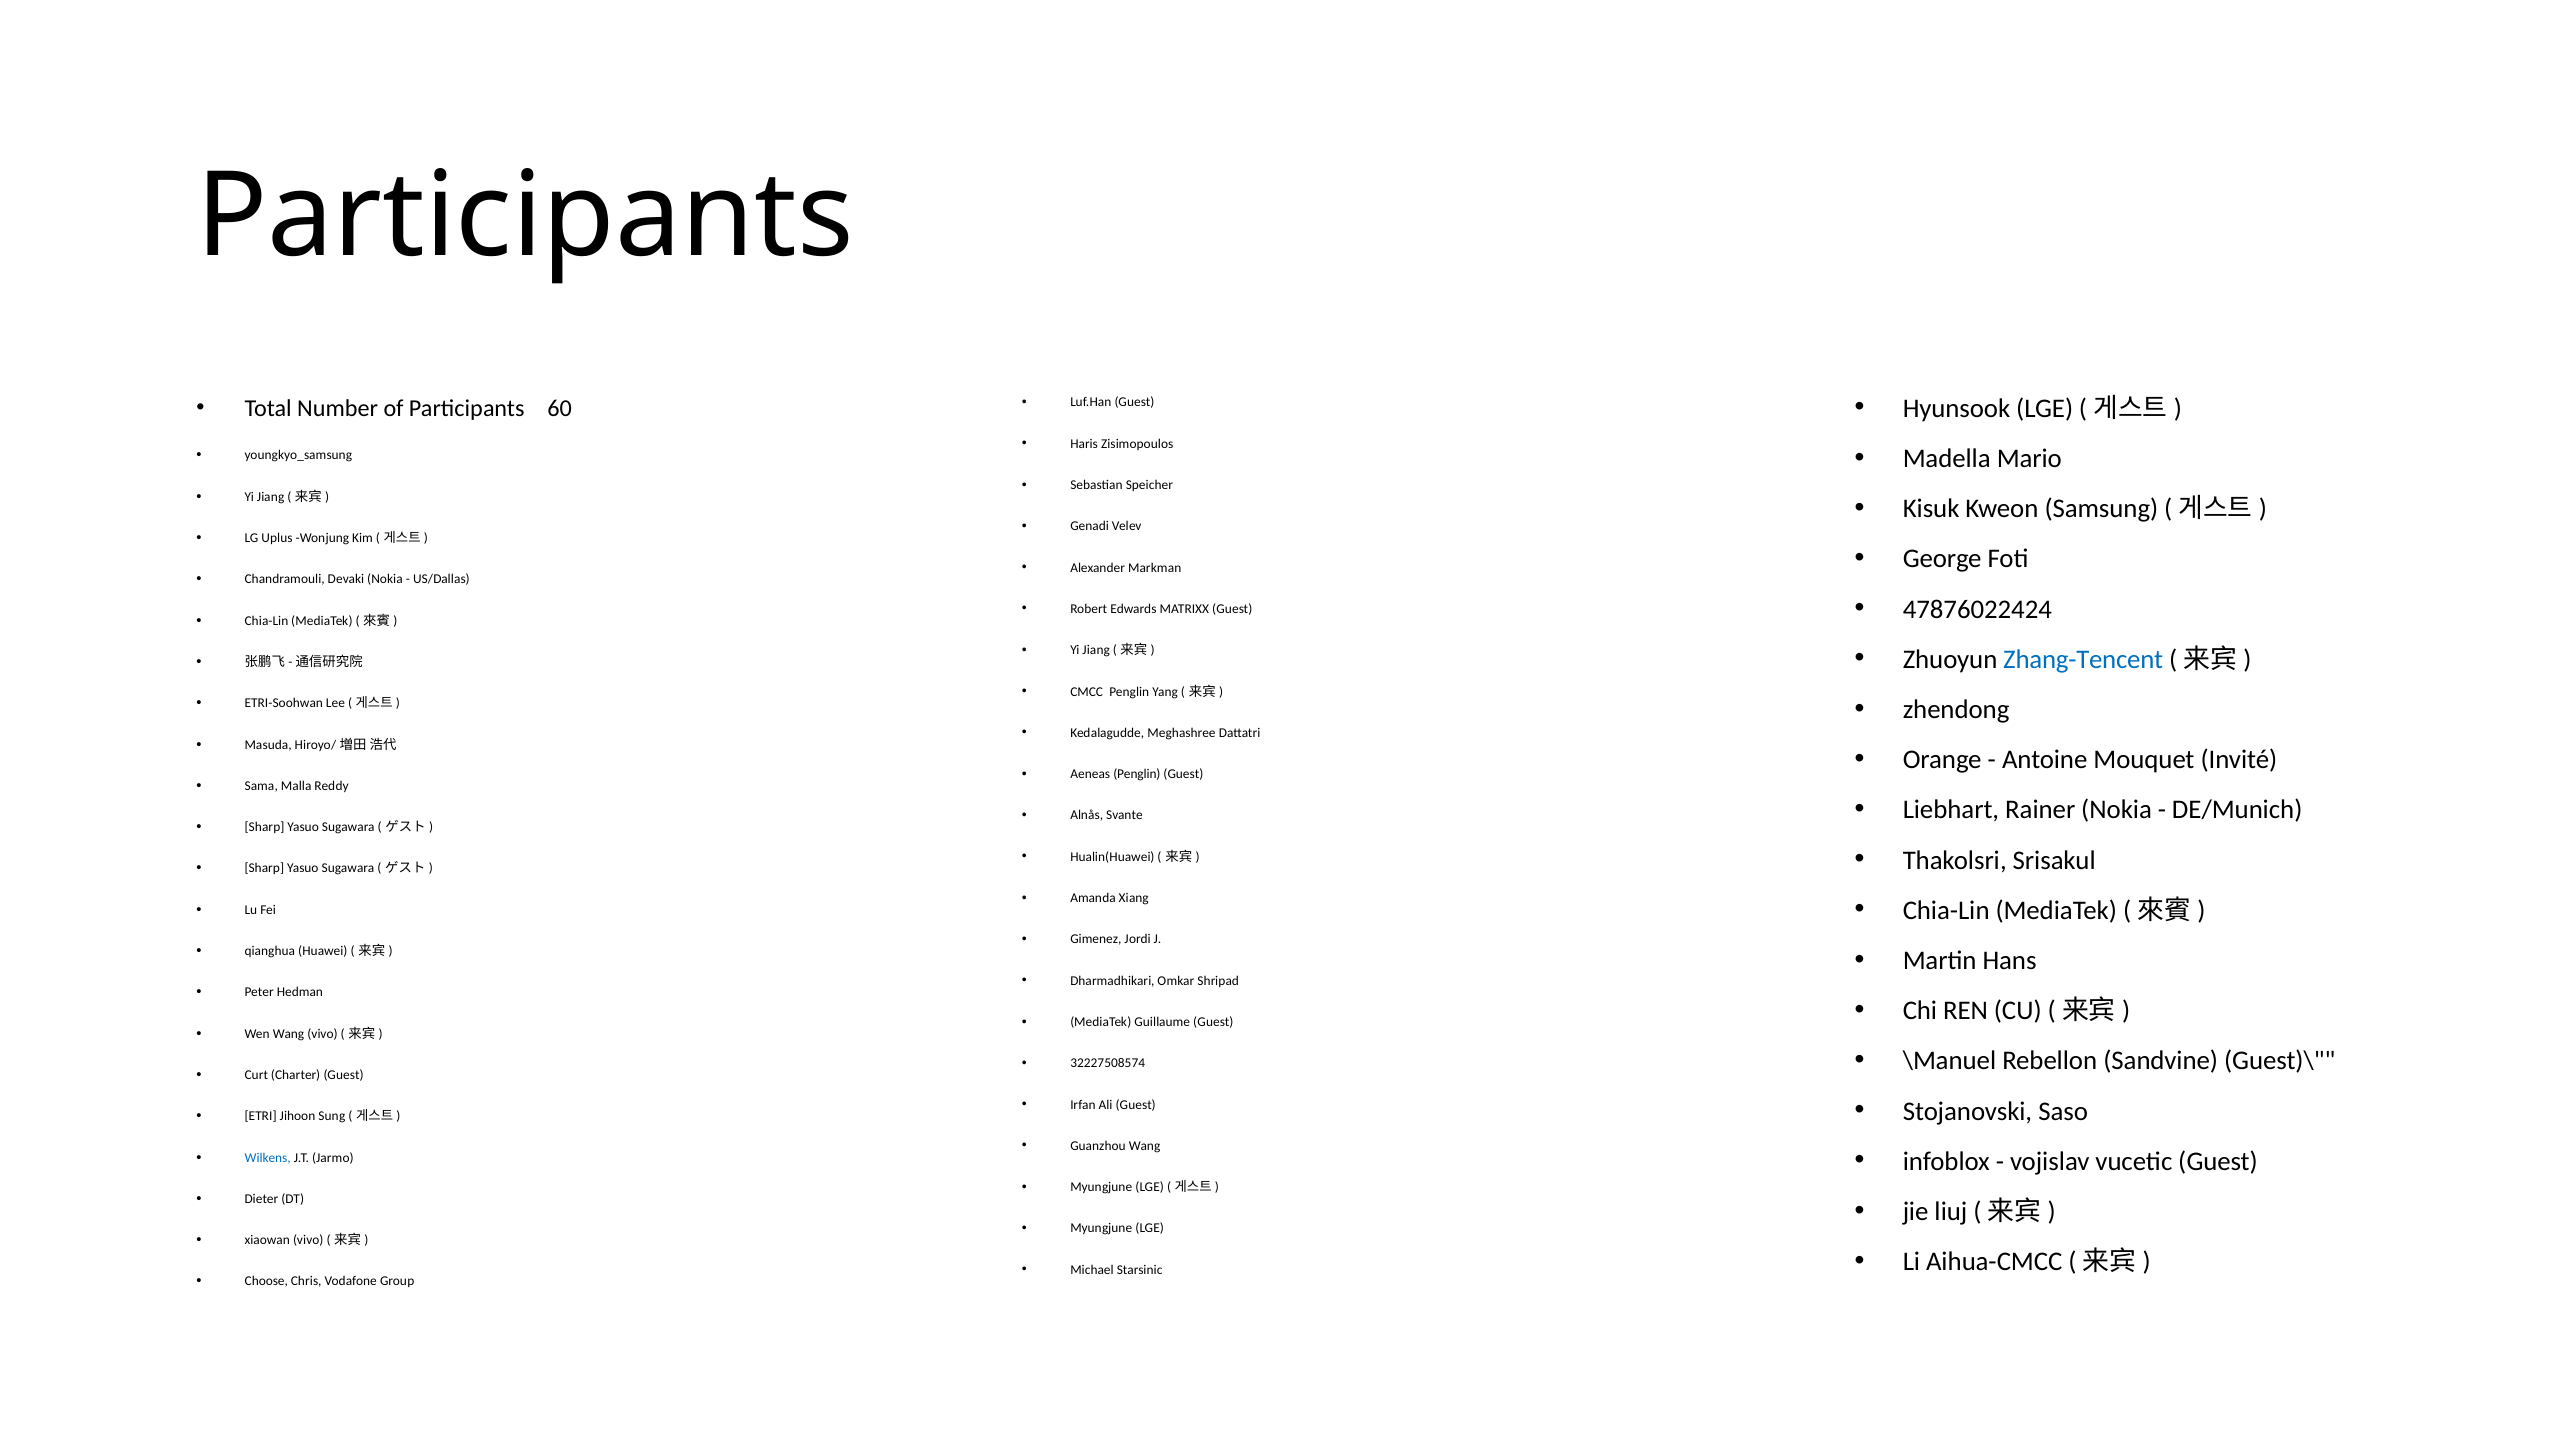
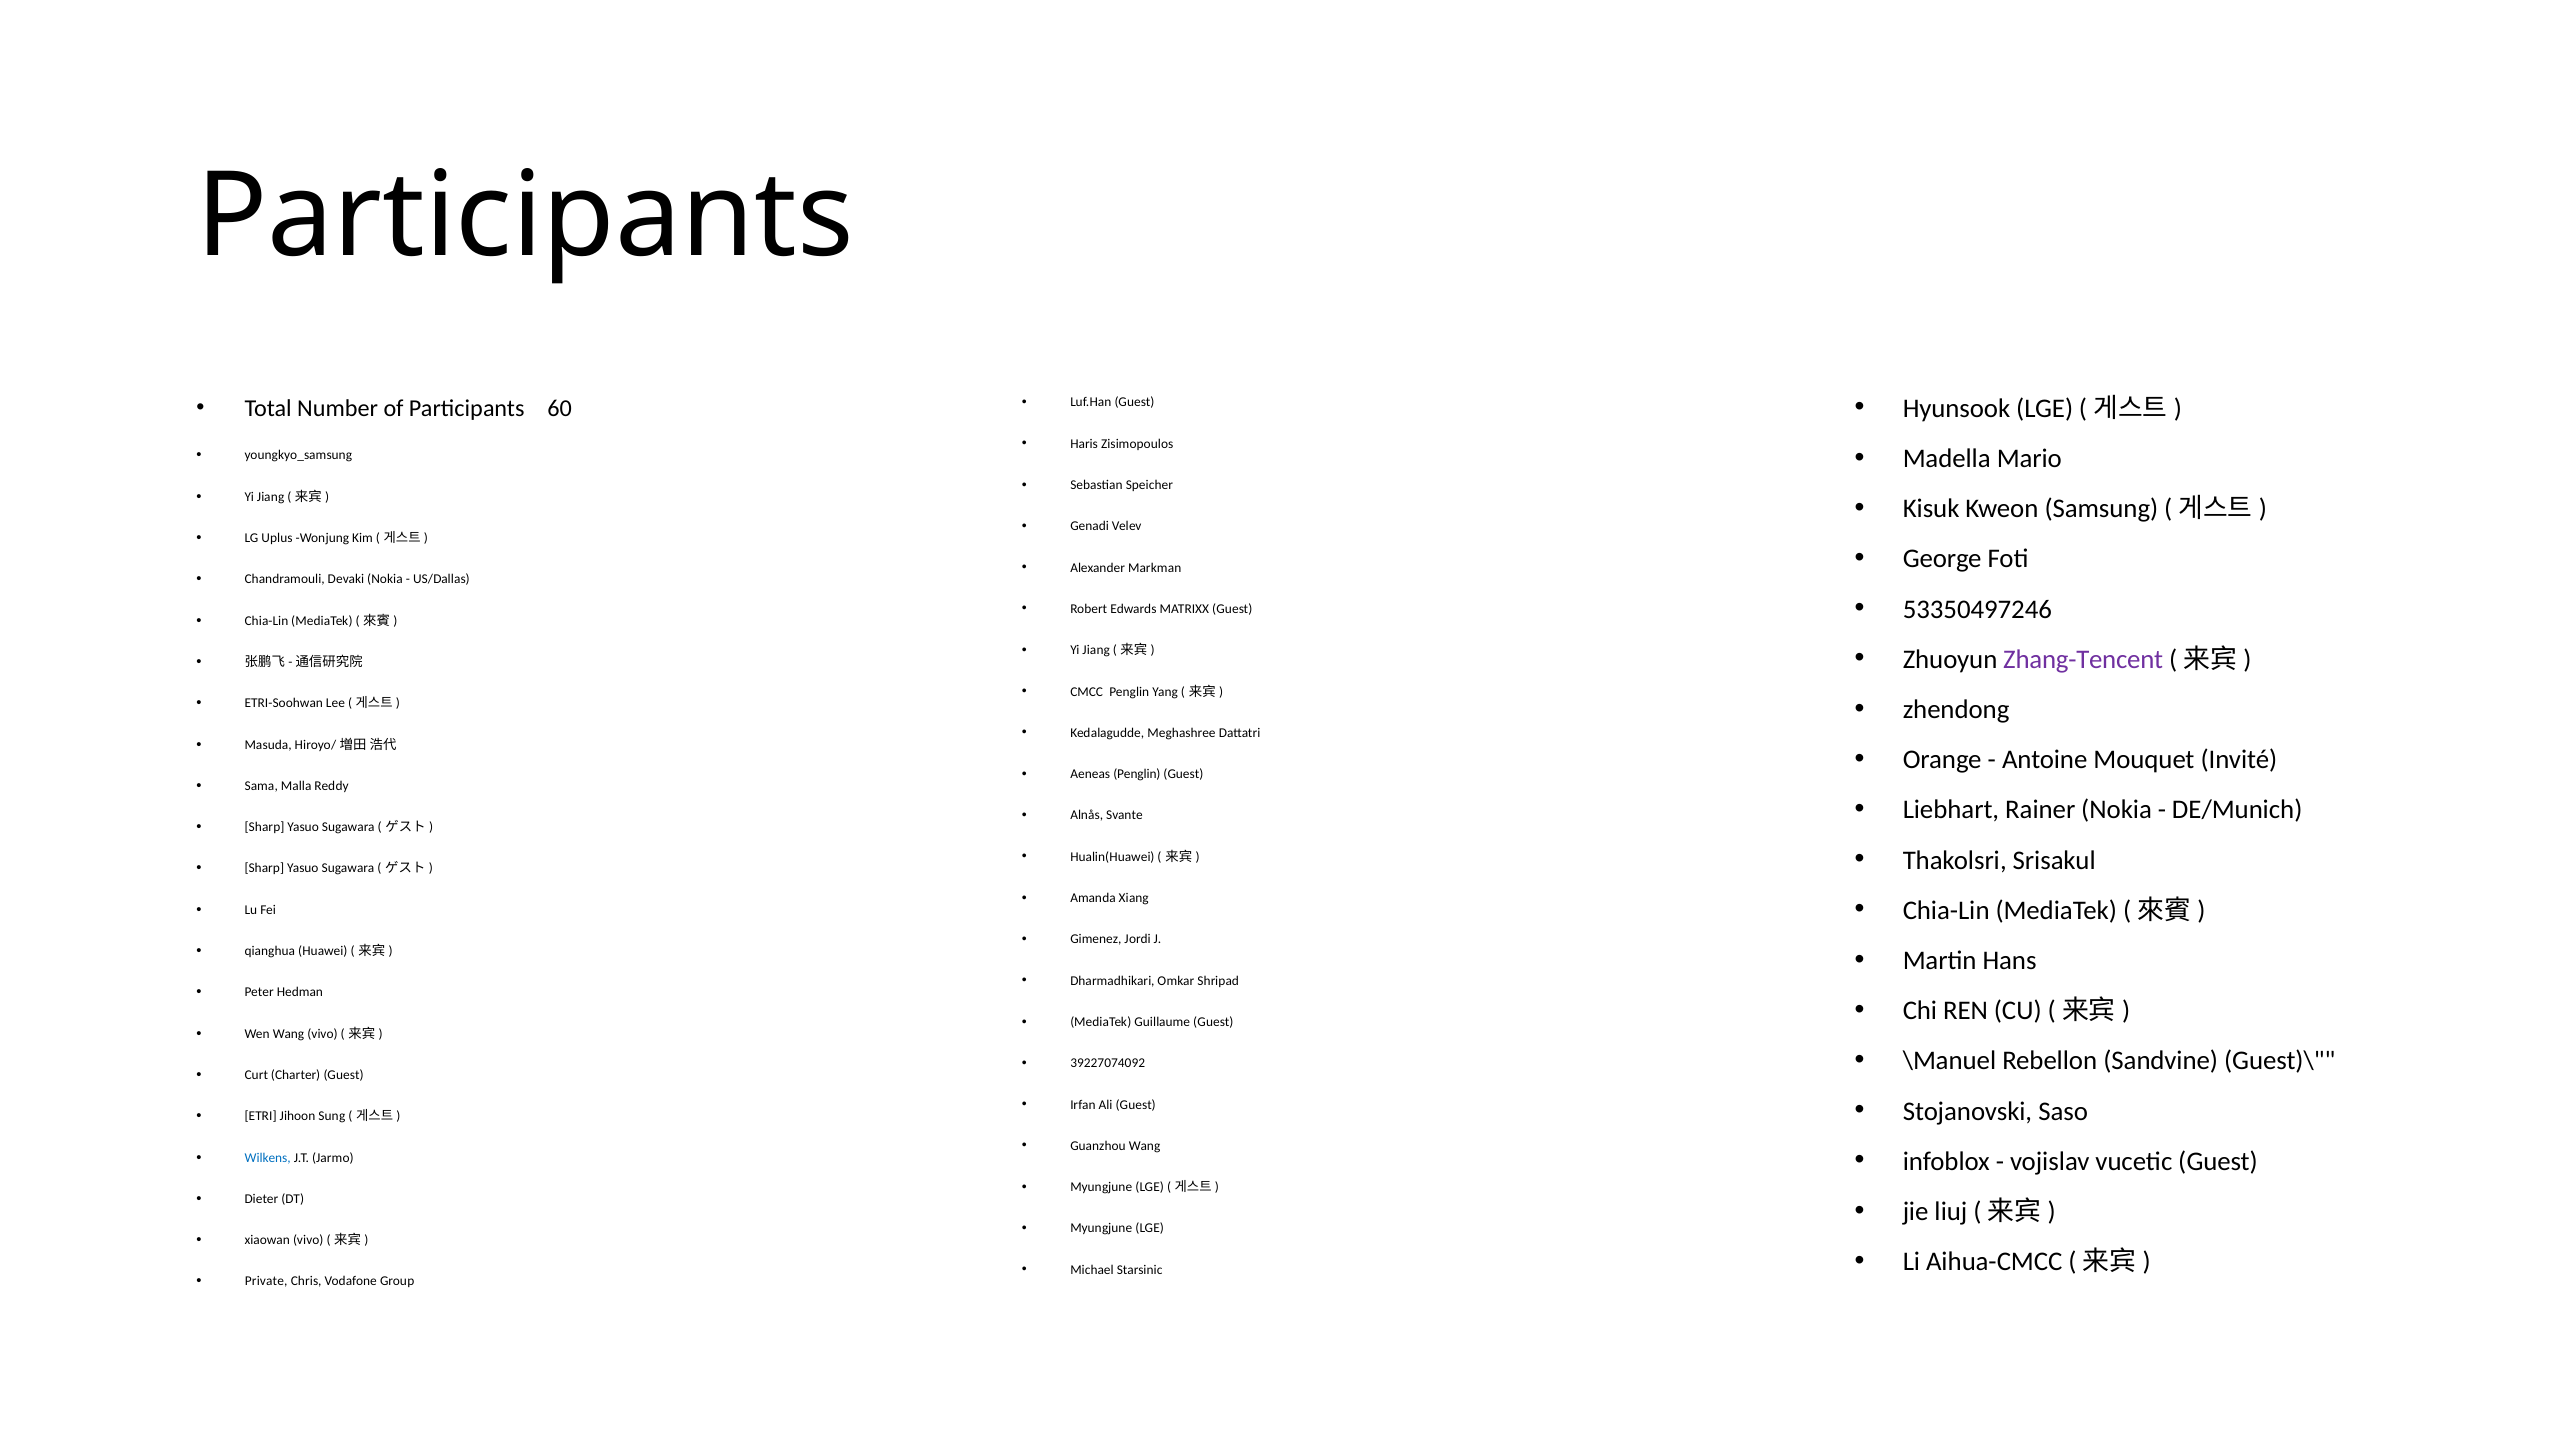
47876022424: 47876022424 -> 53350497246
Zhang-Tencent colour: blue -> purple
32227508574: 32227508574 -> 39227074092
Choose: Choose -> Private
